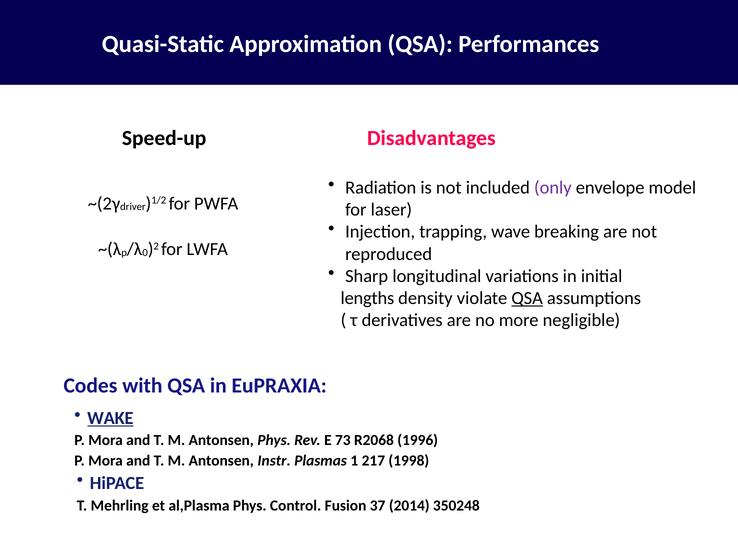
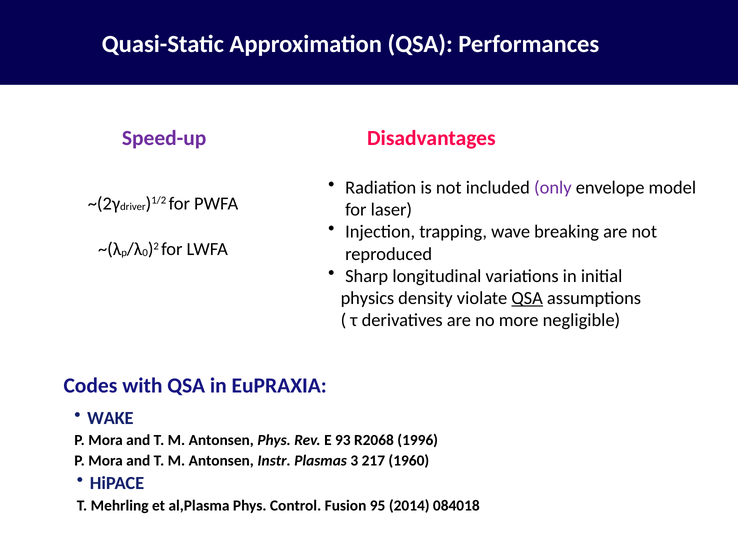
Speed-up colour: black -> purple
lengths: lengths -> physics
WAKE underline: present -> none
73: 73 -> 93
1: 1 -> 3
1998: 1998 -> 1960
37: 37 -> 95
350248: 350248 -> 084018
